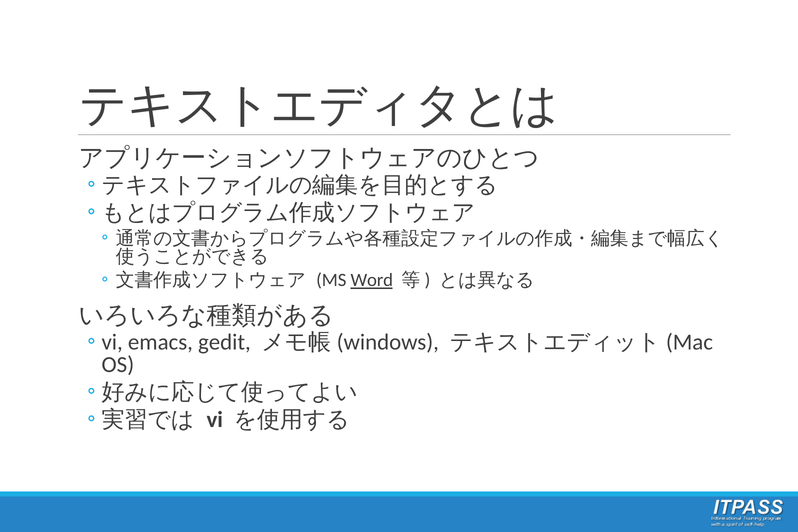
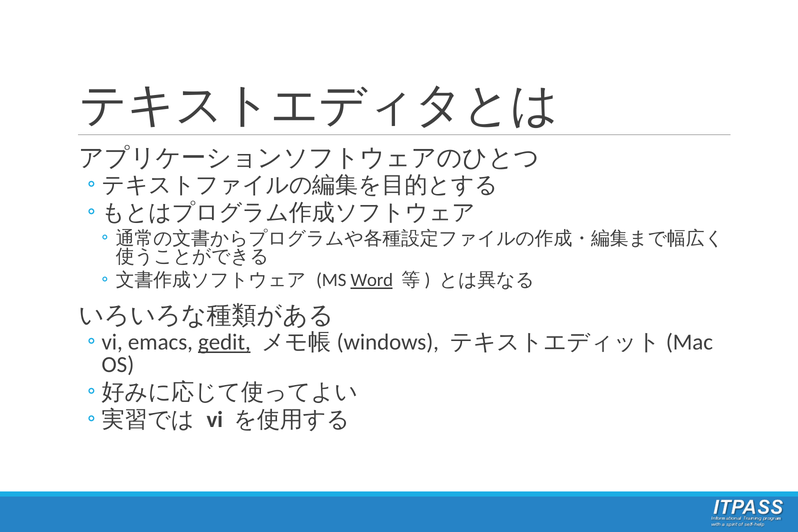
gedit underline: none -> present
